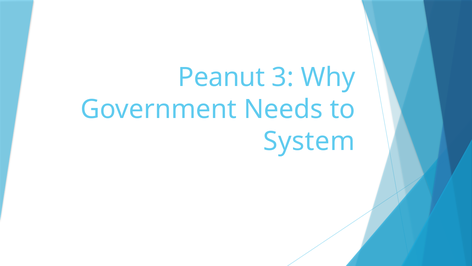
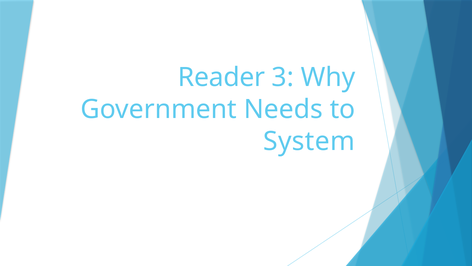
Peanut: Peanut -> Reader
